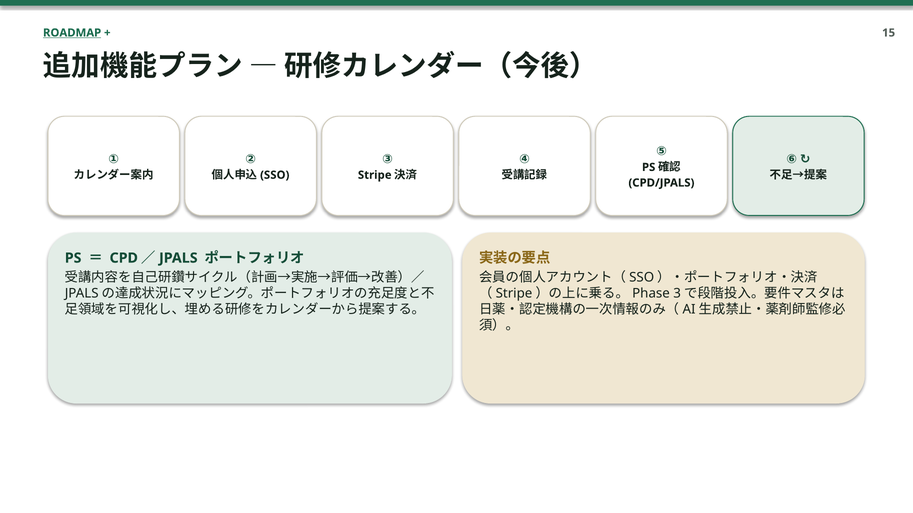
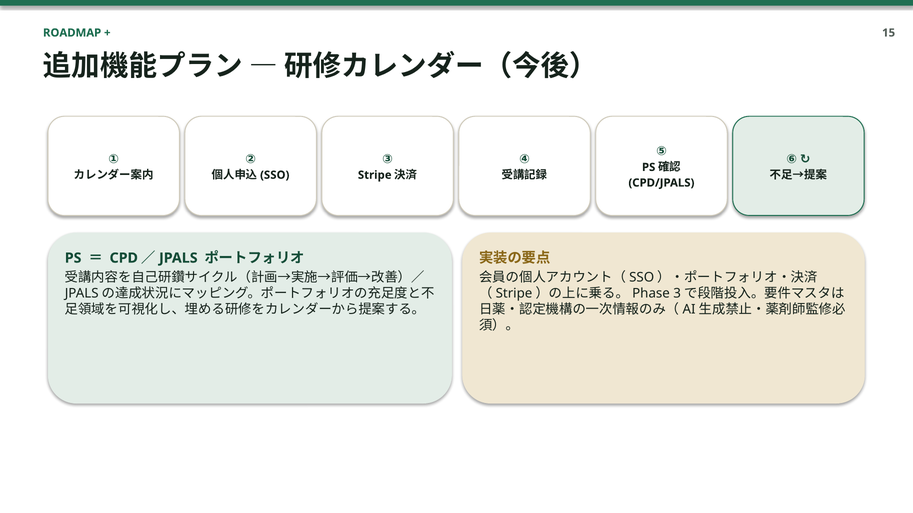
ROADMAP underline: present -> none
